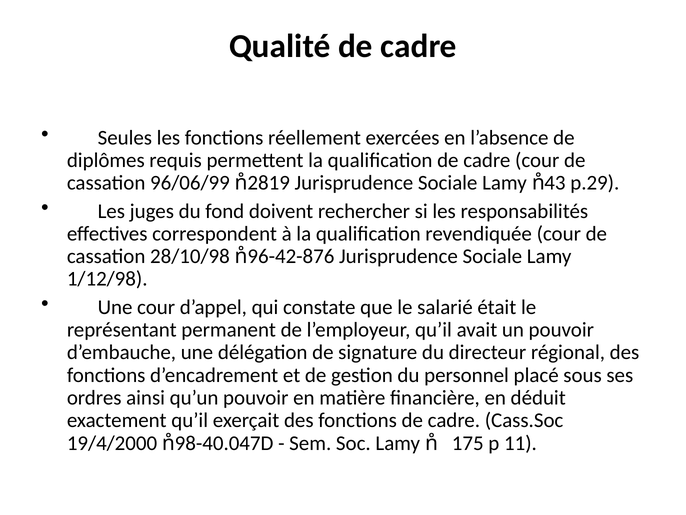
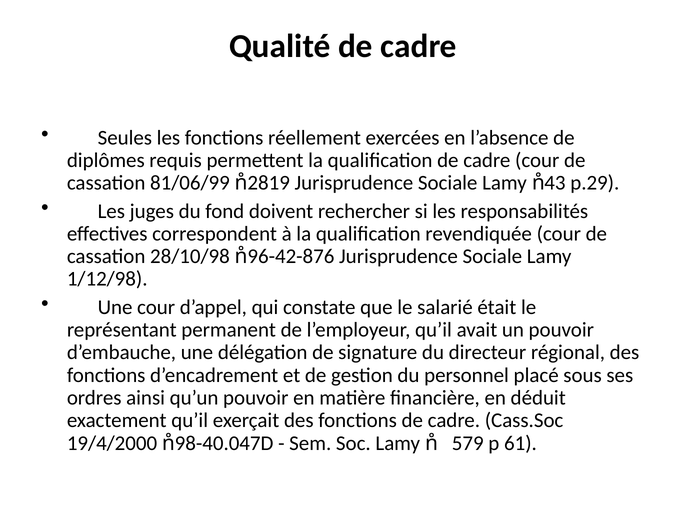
96/06/99: 96/06/99 -> 81/06/99
175: 175 -> 579
11: 11 -> 61
